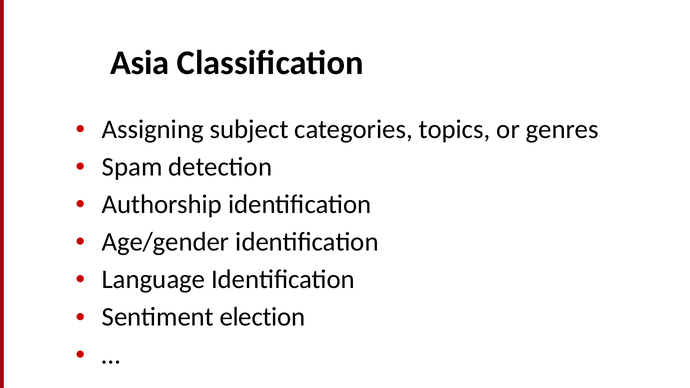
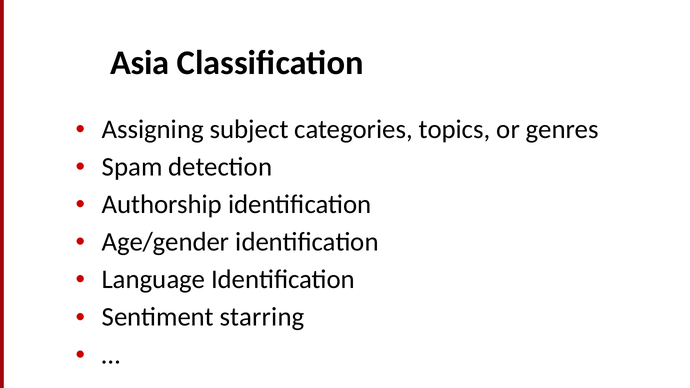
election: election -> starring
